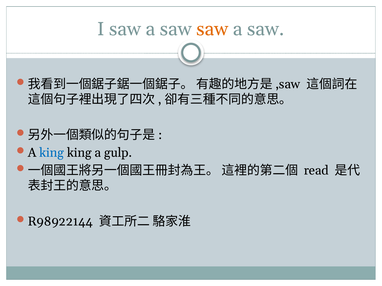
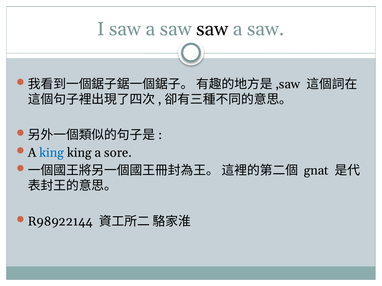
saw at (212, 29) colour: orange -> black
gulp: gulp -> sore
read: read -> gnat
